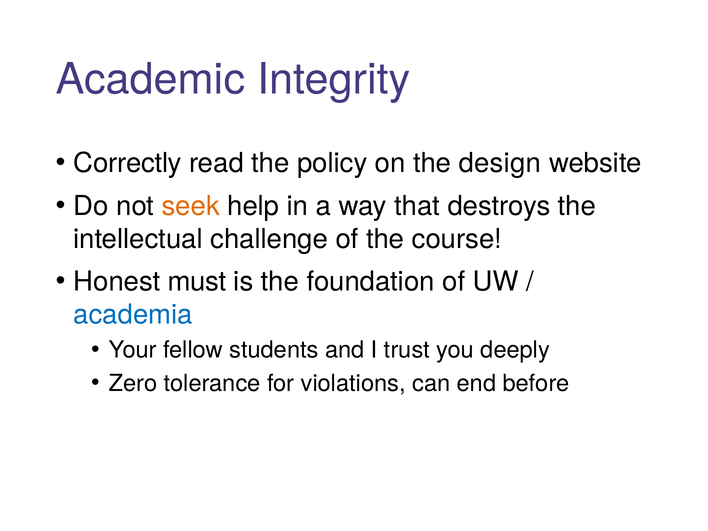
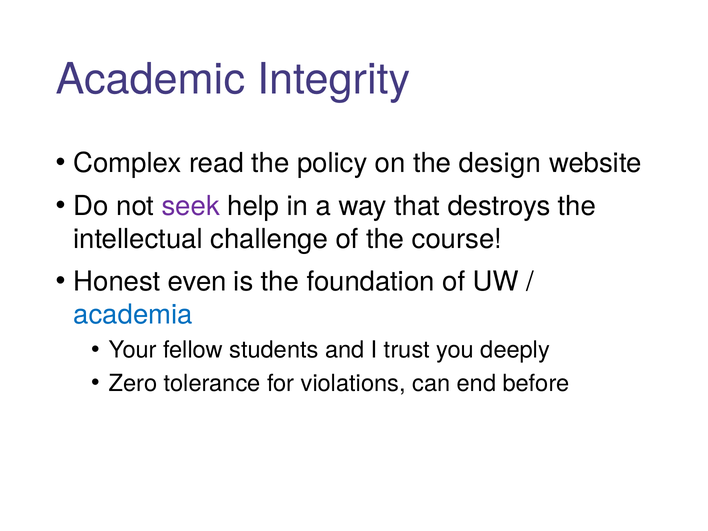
Correctly: Correctly -> Complex
seek colour: orange -> purple
must: must -> even
